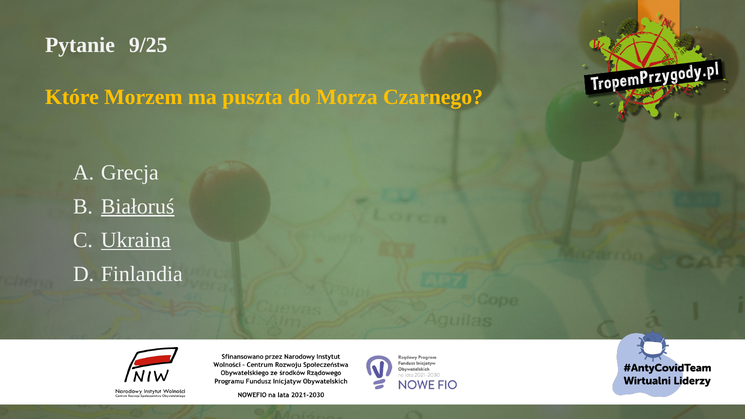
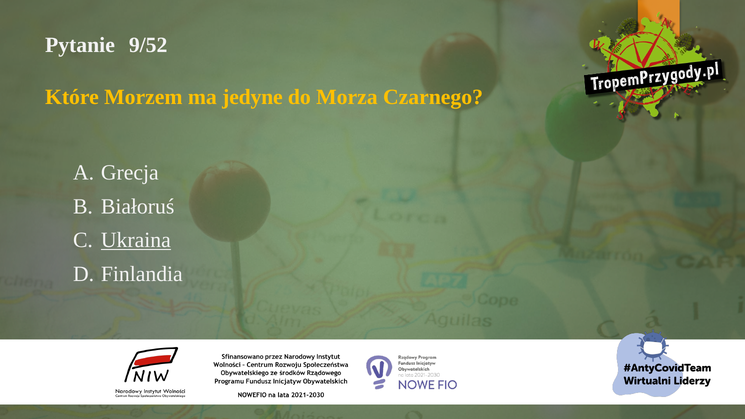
9/25: 9/25 -> 9/52
puszta: puszta -> jedyne
Białoruś underline: present -> none
